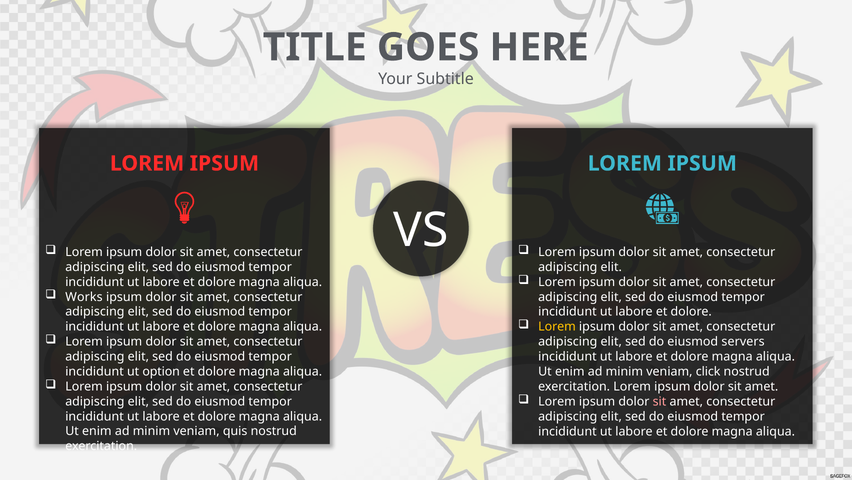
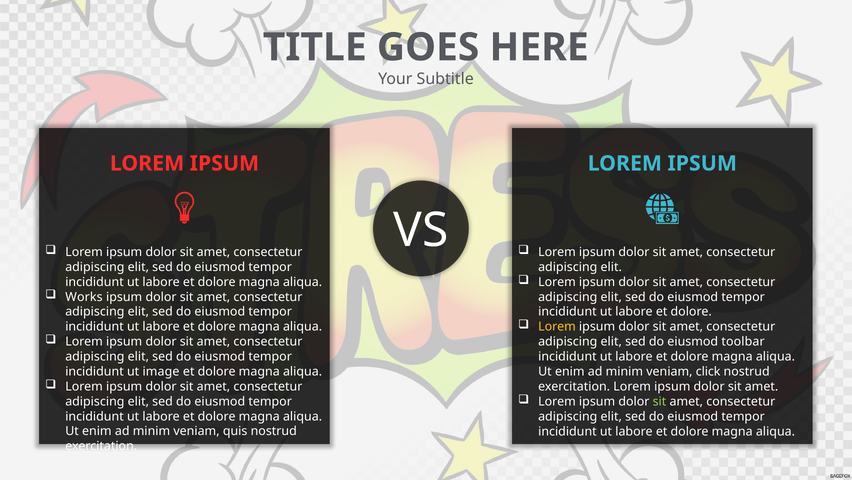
servers: servers -> toolbar
option: option -> image
sit at (659, 401) colour: pink -> light green
